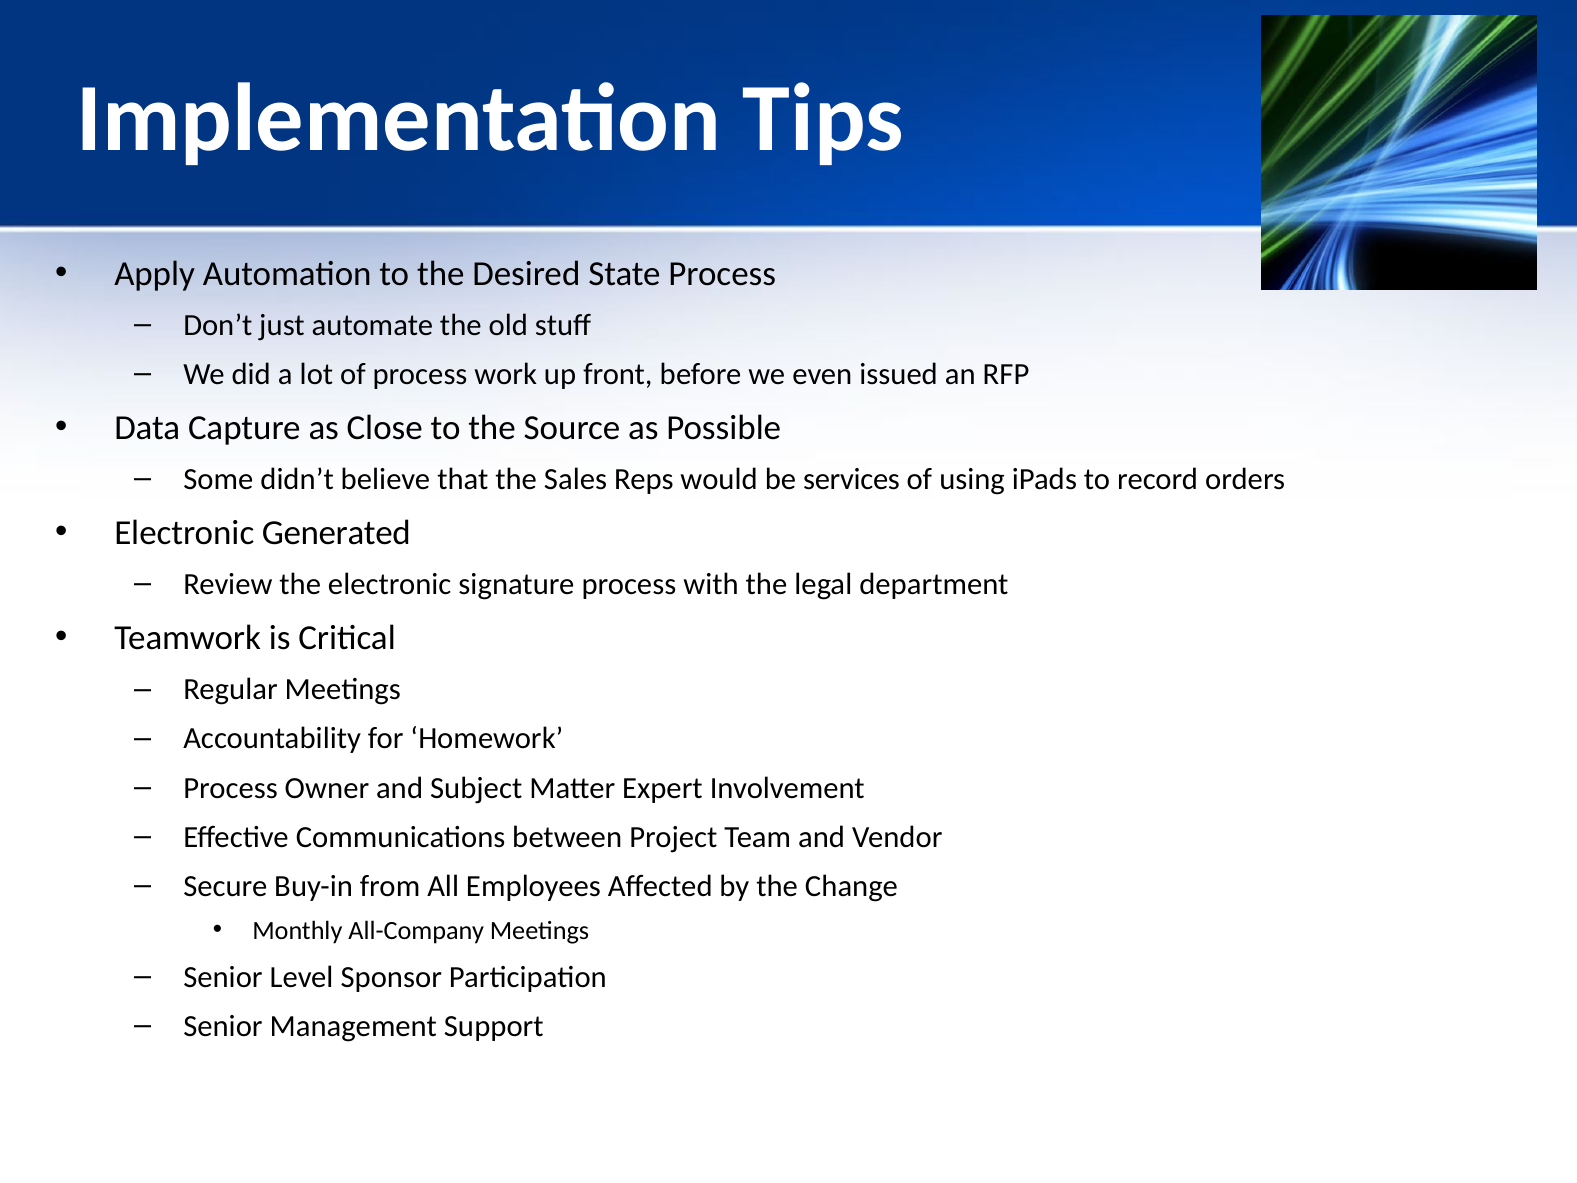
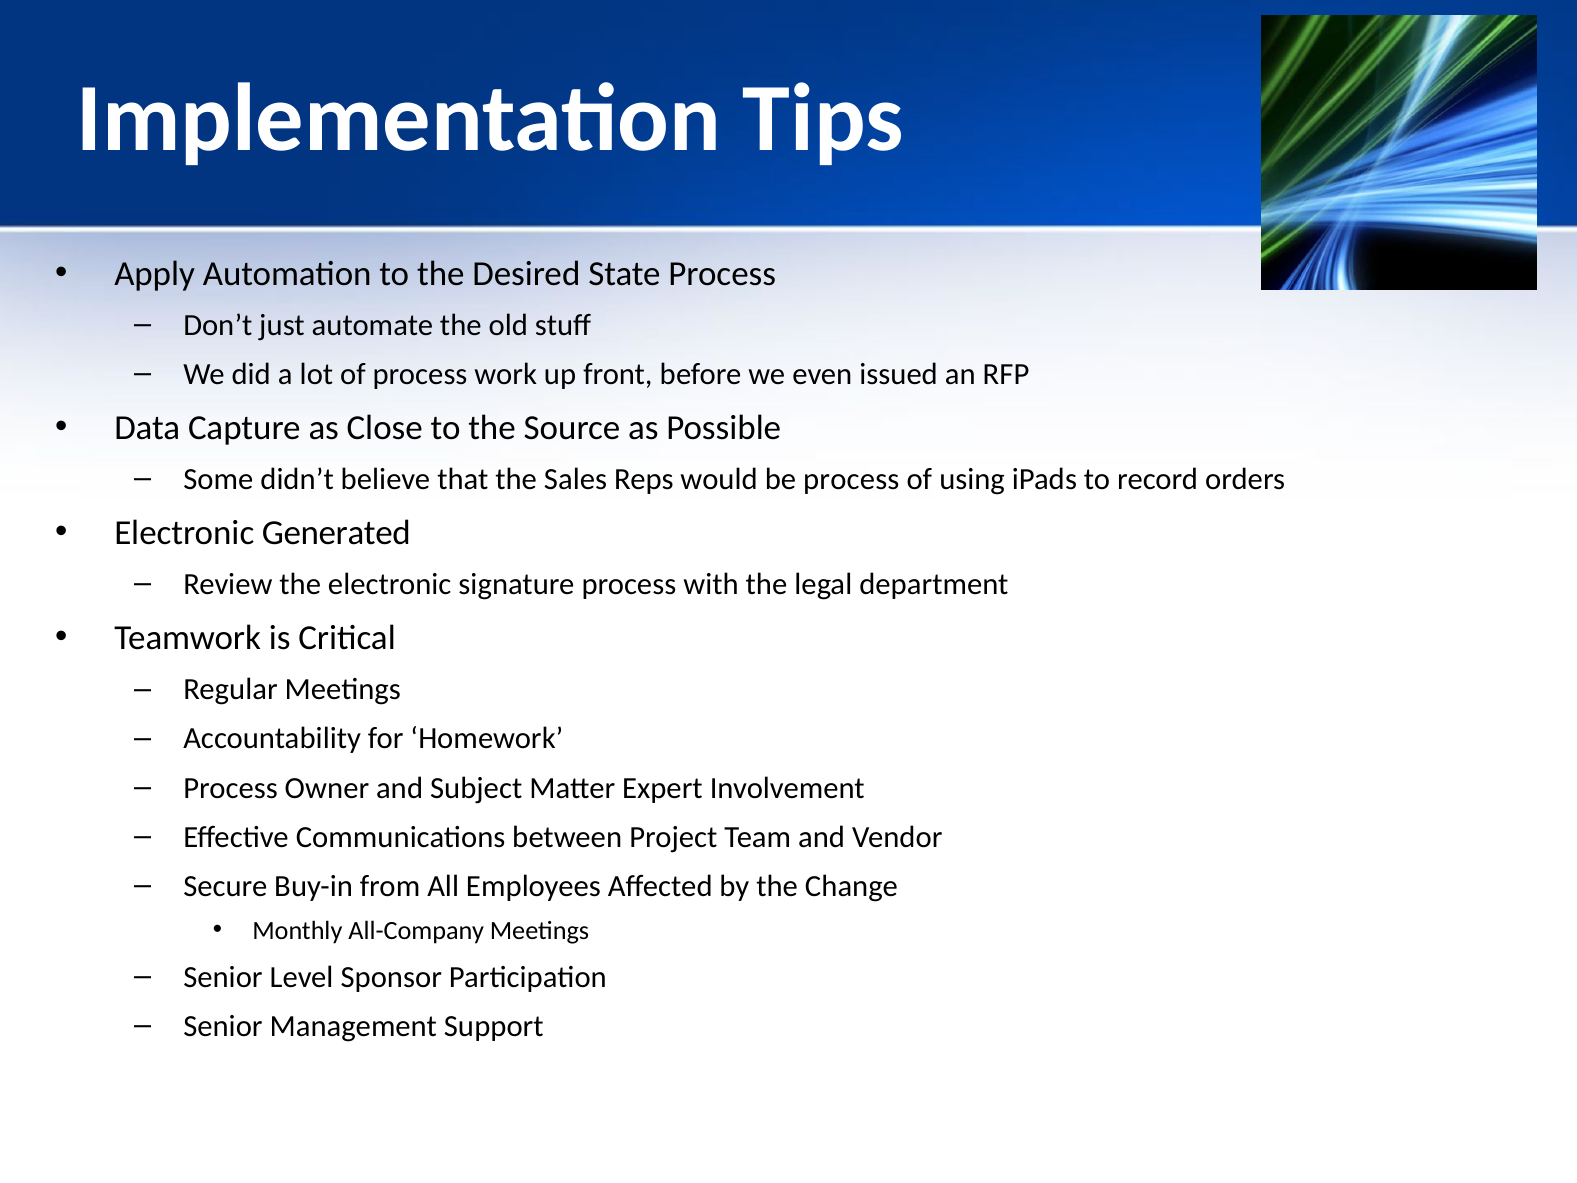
be services: services -> process
